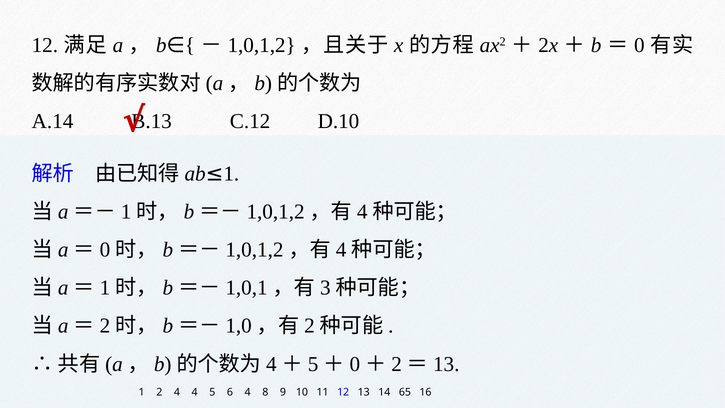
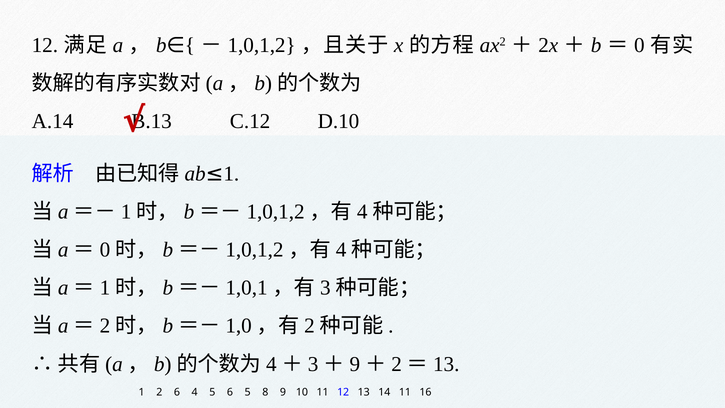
5 at (313, 364): 5 -> 3
0 at (355, 364): 0 -> 9
2 4: 4 -> 6
6 4: 4 -> 5
14 65: 65 -> 11
